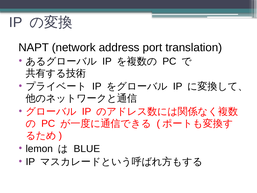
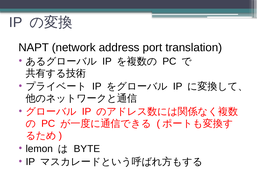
BLUE: BLUE -> BYTE
